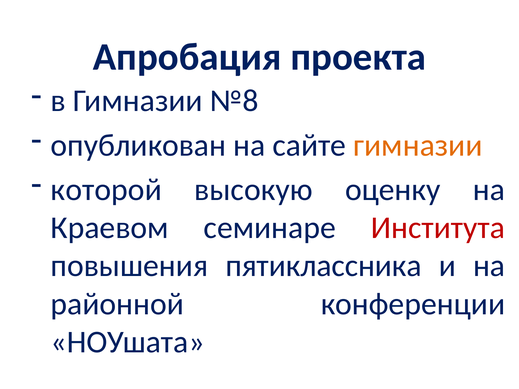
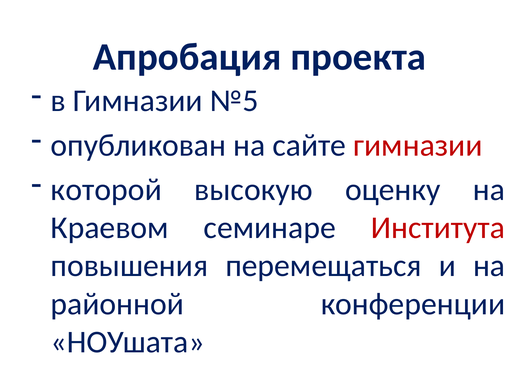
№8: №8 -> №5
гимназии at (418, 145) colour: orange -> red
пятиклассника: пятиклассника -> перемещаться
